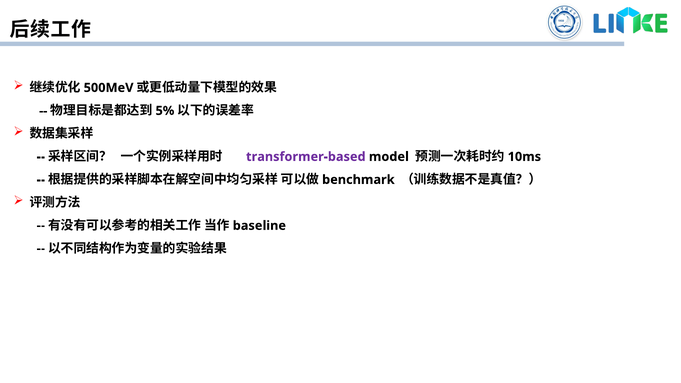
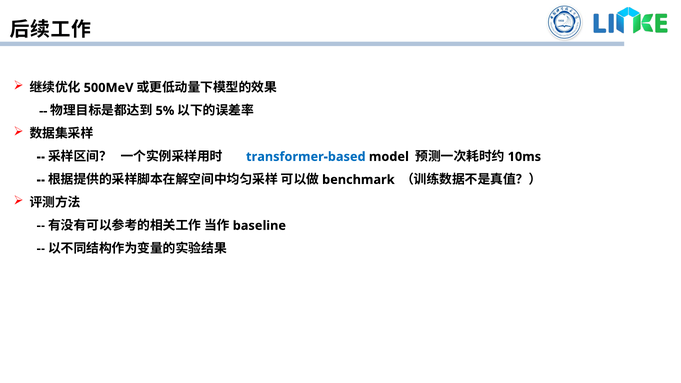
transformer-based colour: purple -> blue
